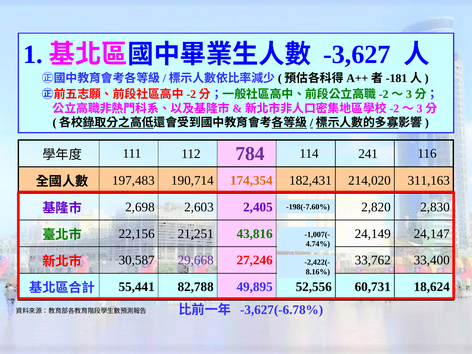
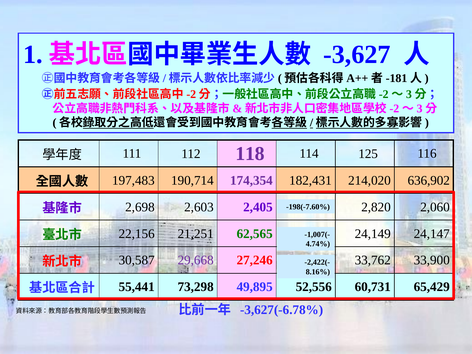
784: 784 -> 118
241: 241 -> 125
174,354 colour: orange -> purple
311,163: 311,163 -> 636,902
2,830: 2,830 -> 2,060
43,816: 43,816 -> 62,565
33,400: 33,400 -> 33,900
82,788: 82,788 -> 73,298
18,624: 18,624 -> 65,429
